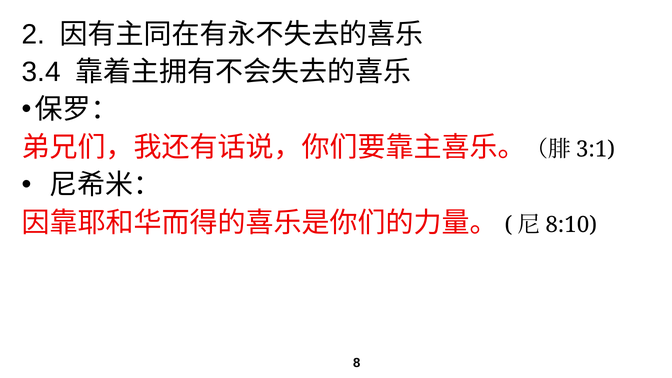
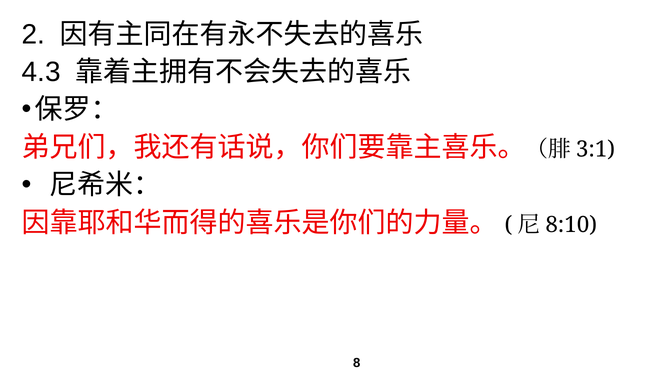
3.4: 3.4 -> 4.3
